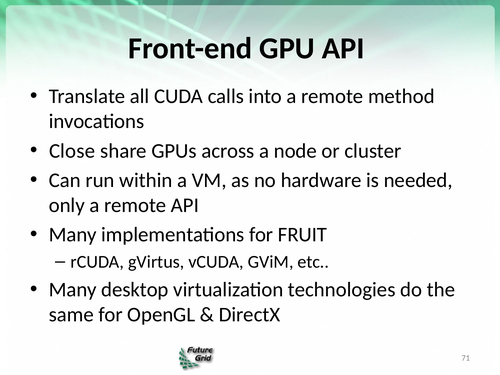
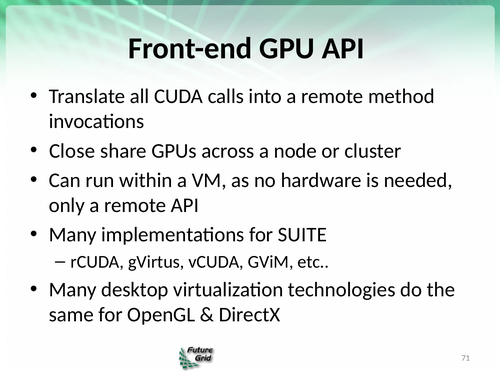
FRUIT: FRUIT -> SUITE
